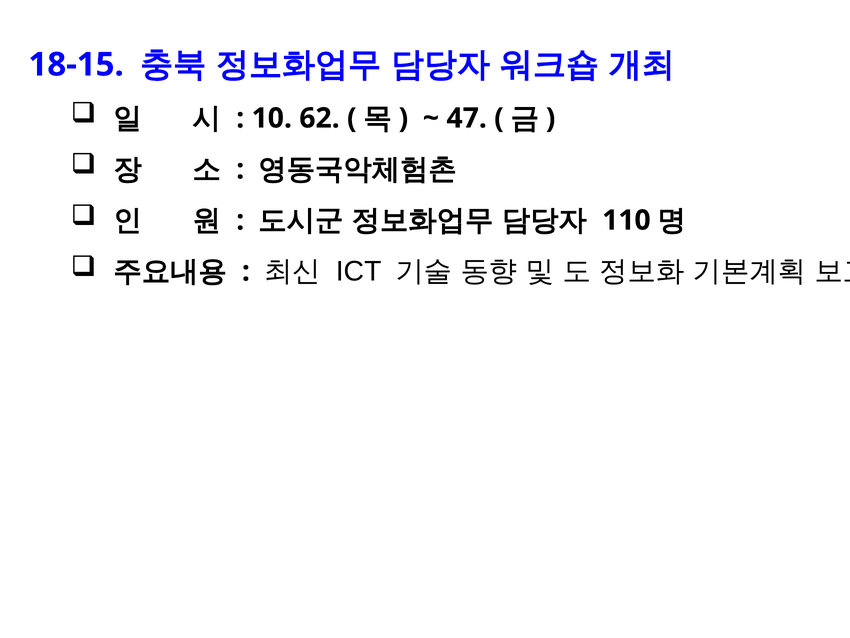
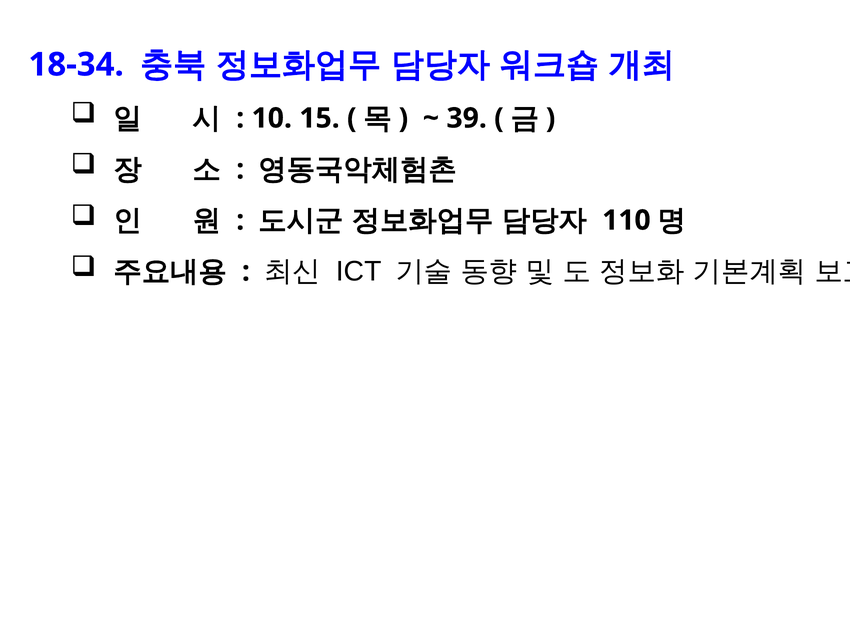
18-15: 18-15 -> 18-34
62: 62 -> 15
47: 47 -> 39
